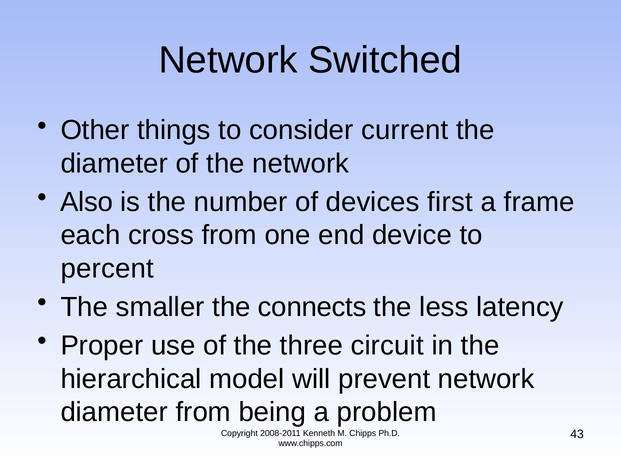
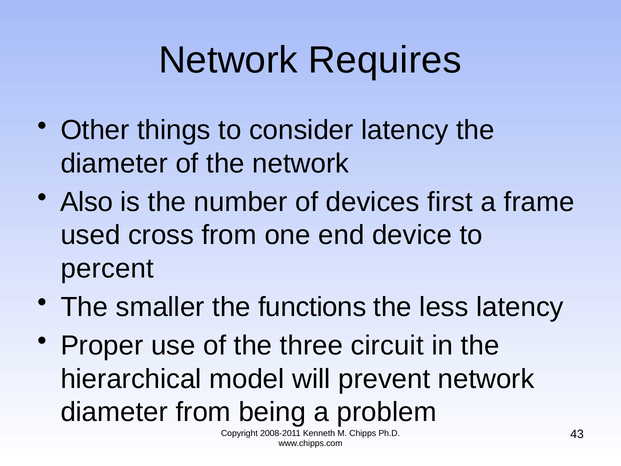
Switched: Switched -> Requires
consider current: current -> latency
each: each -> used
connects: connects -> functions
